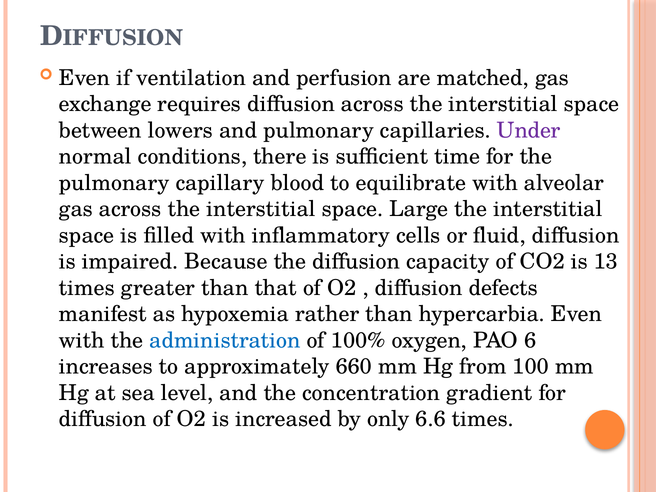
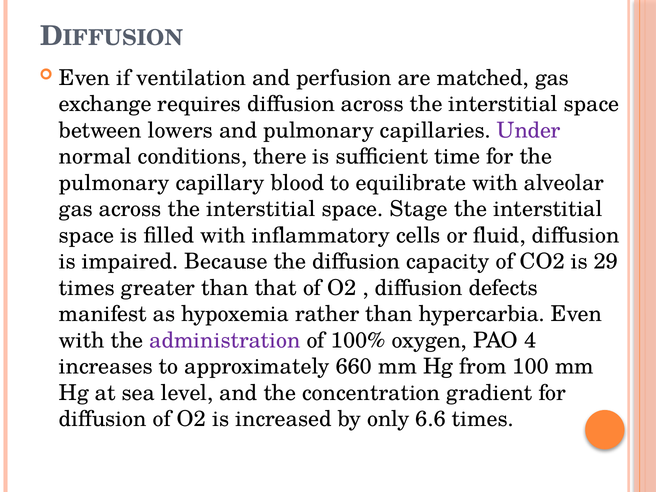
Large: Large -> Stage
13: 13 -> 29
administration colour: blue -> purple
6: 6 -> 4
